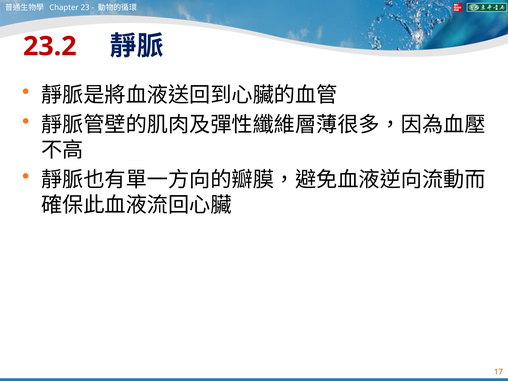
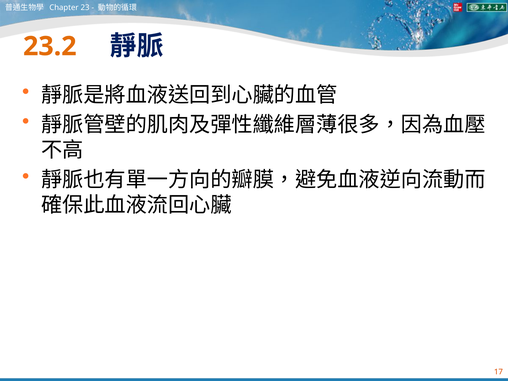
23.2 colour: red -> orange
